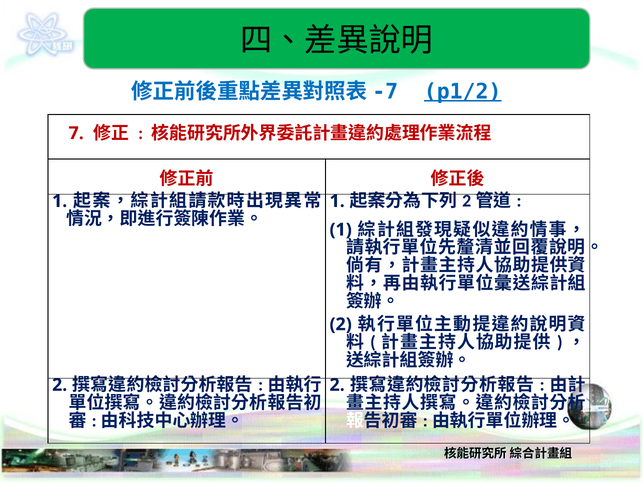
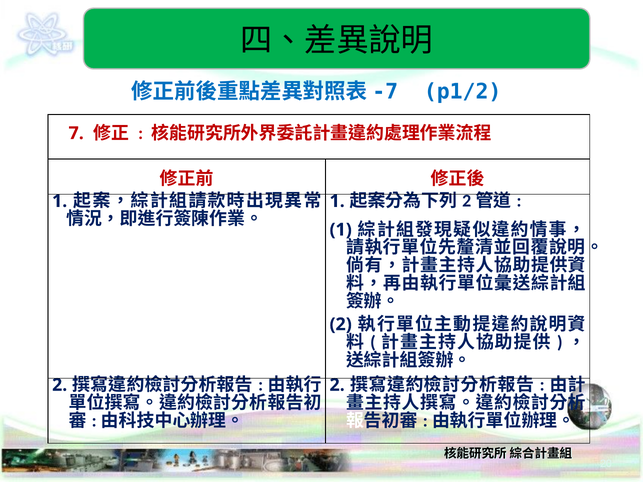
p1/2 underline: present -> none
